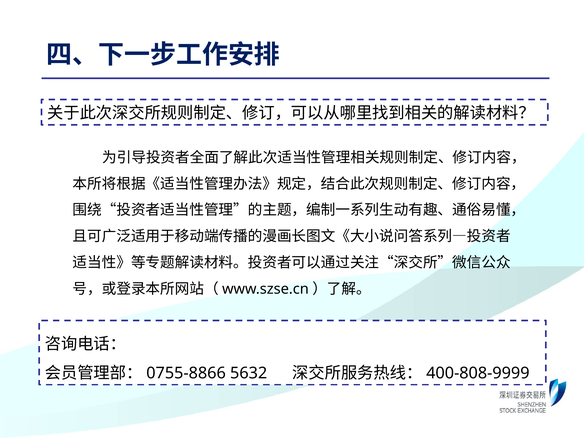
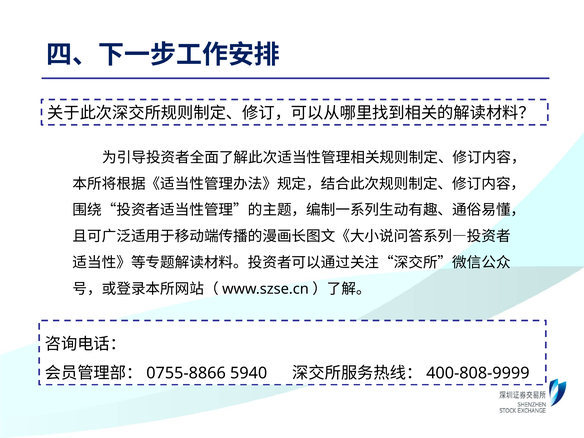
5632: 5632 -> 5940
